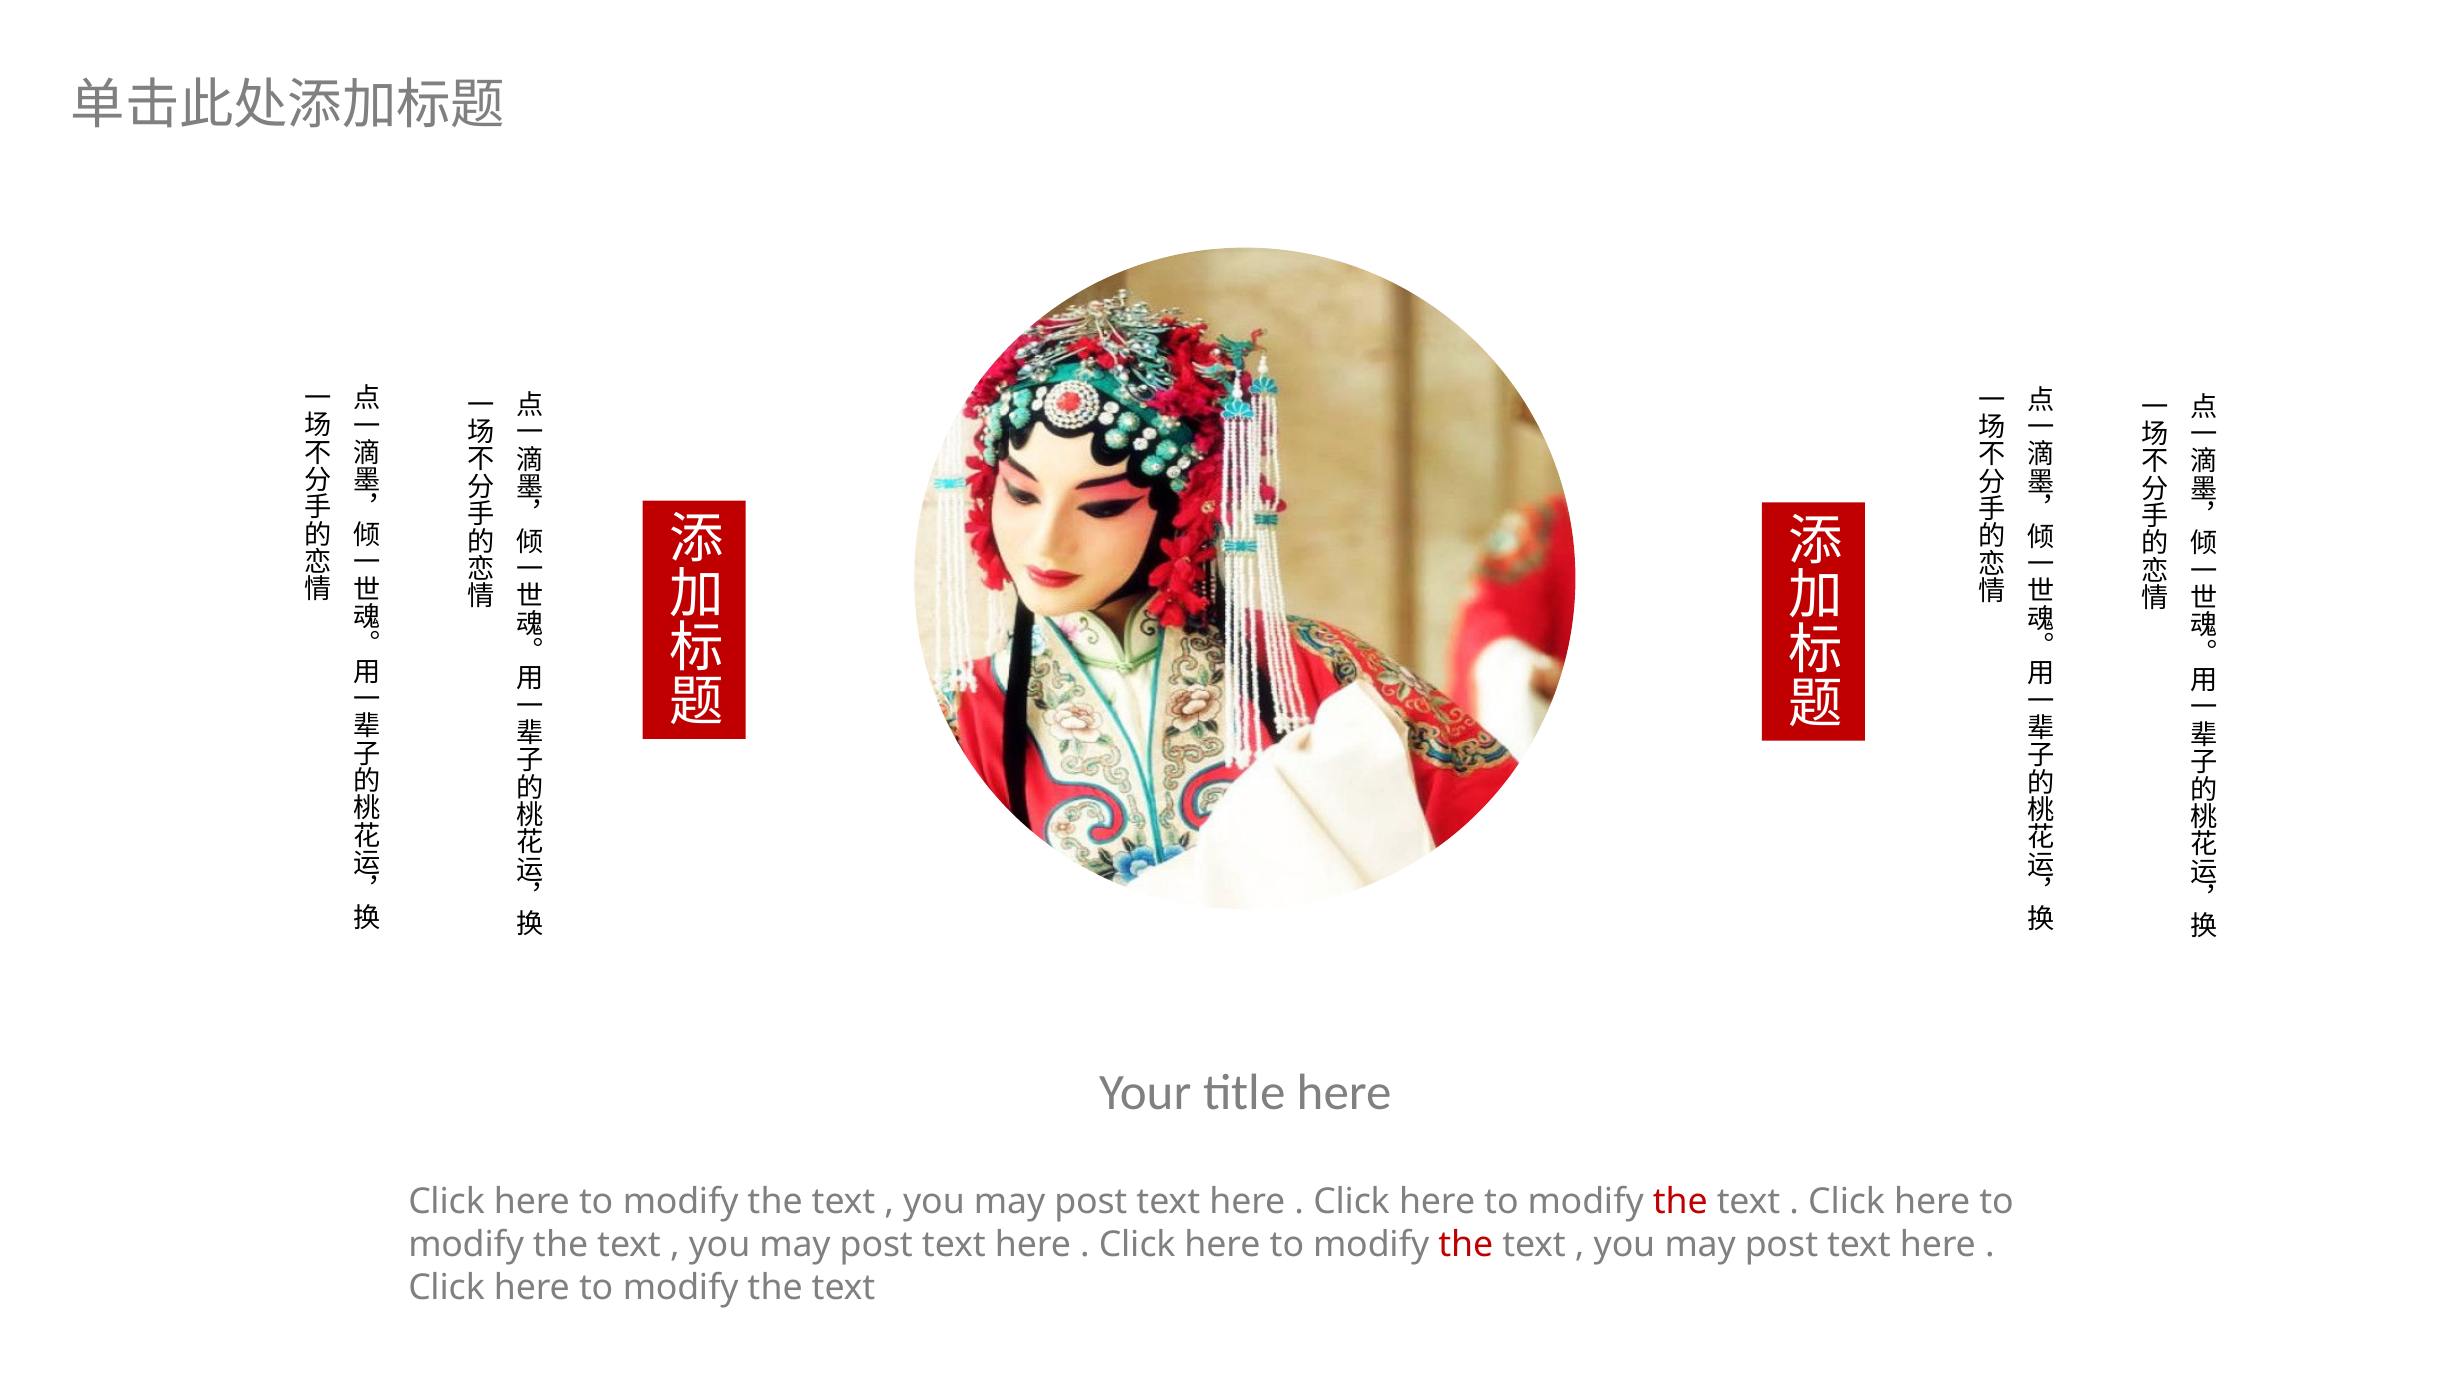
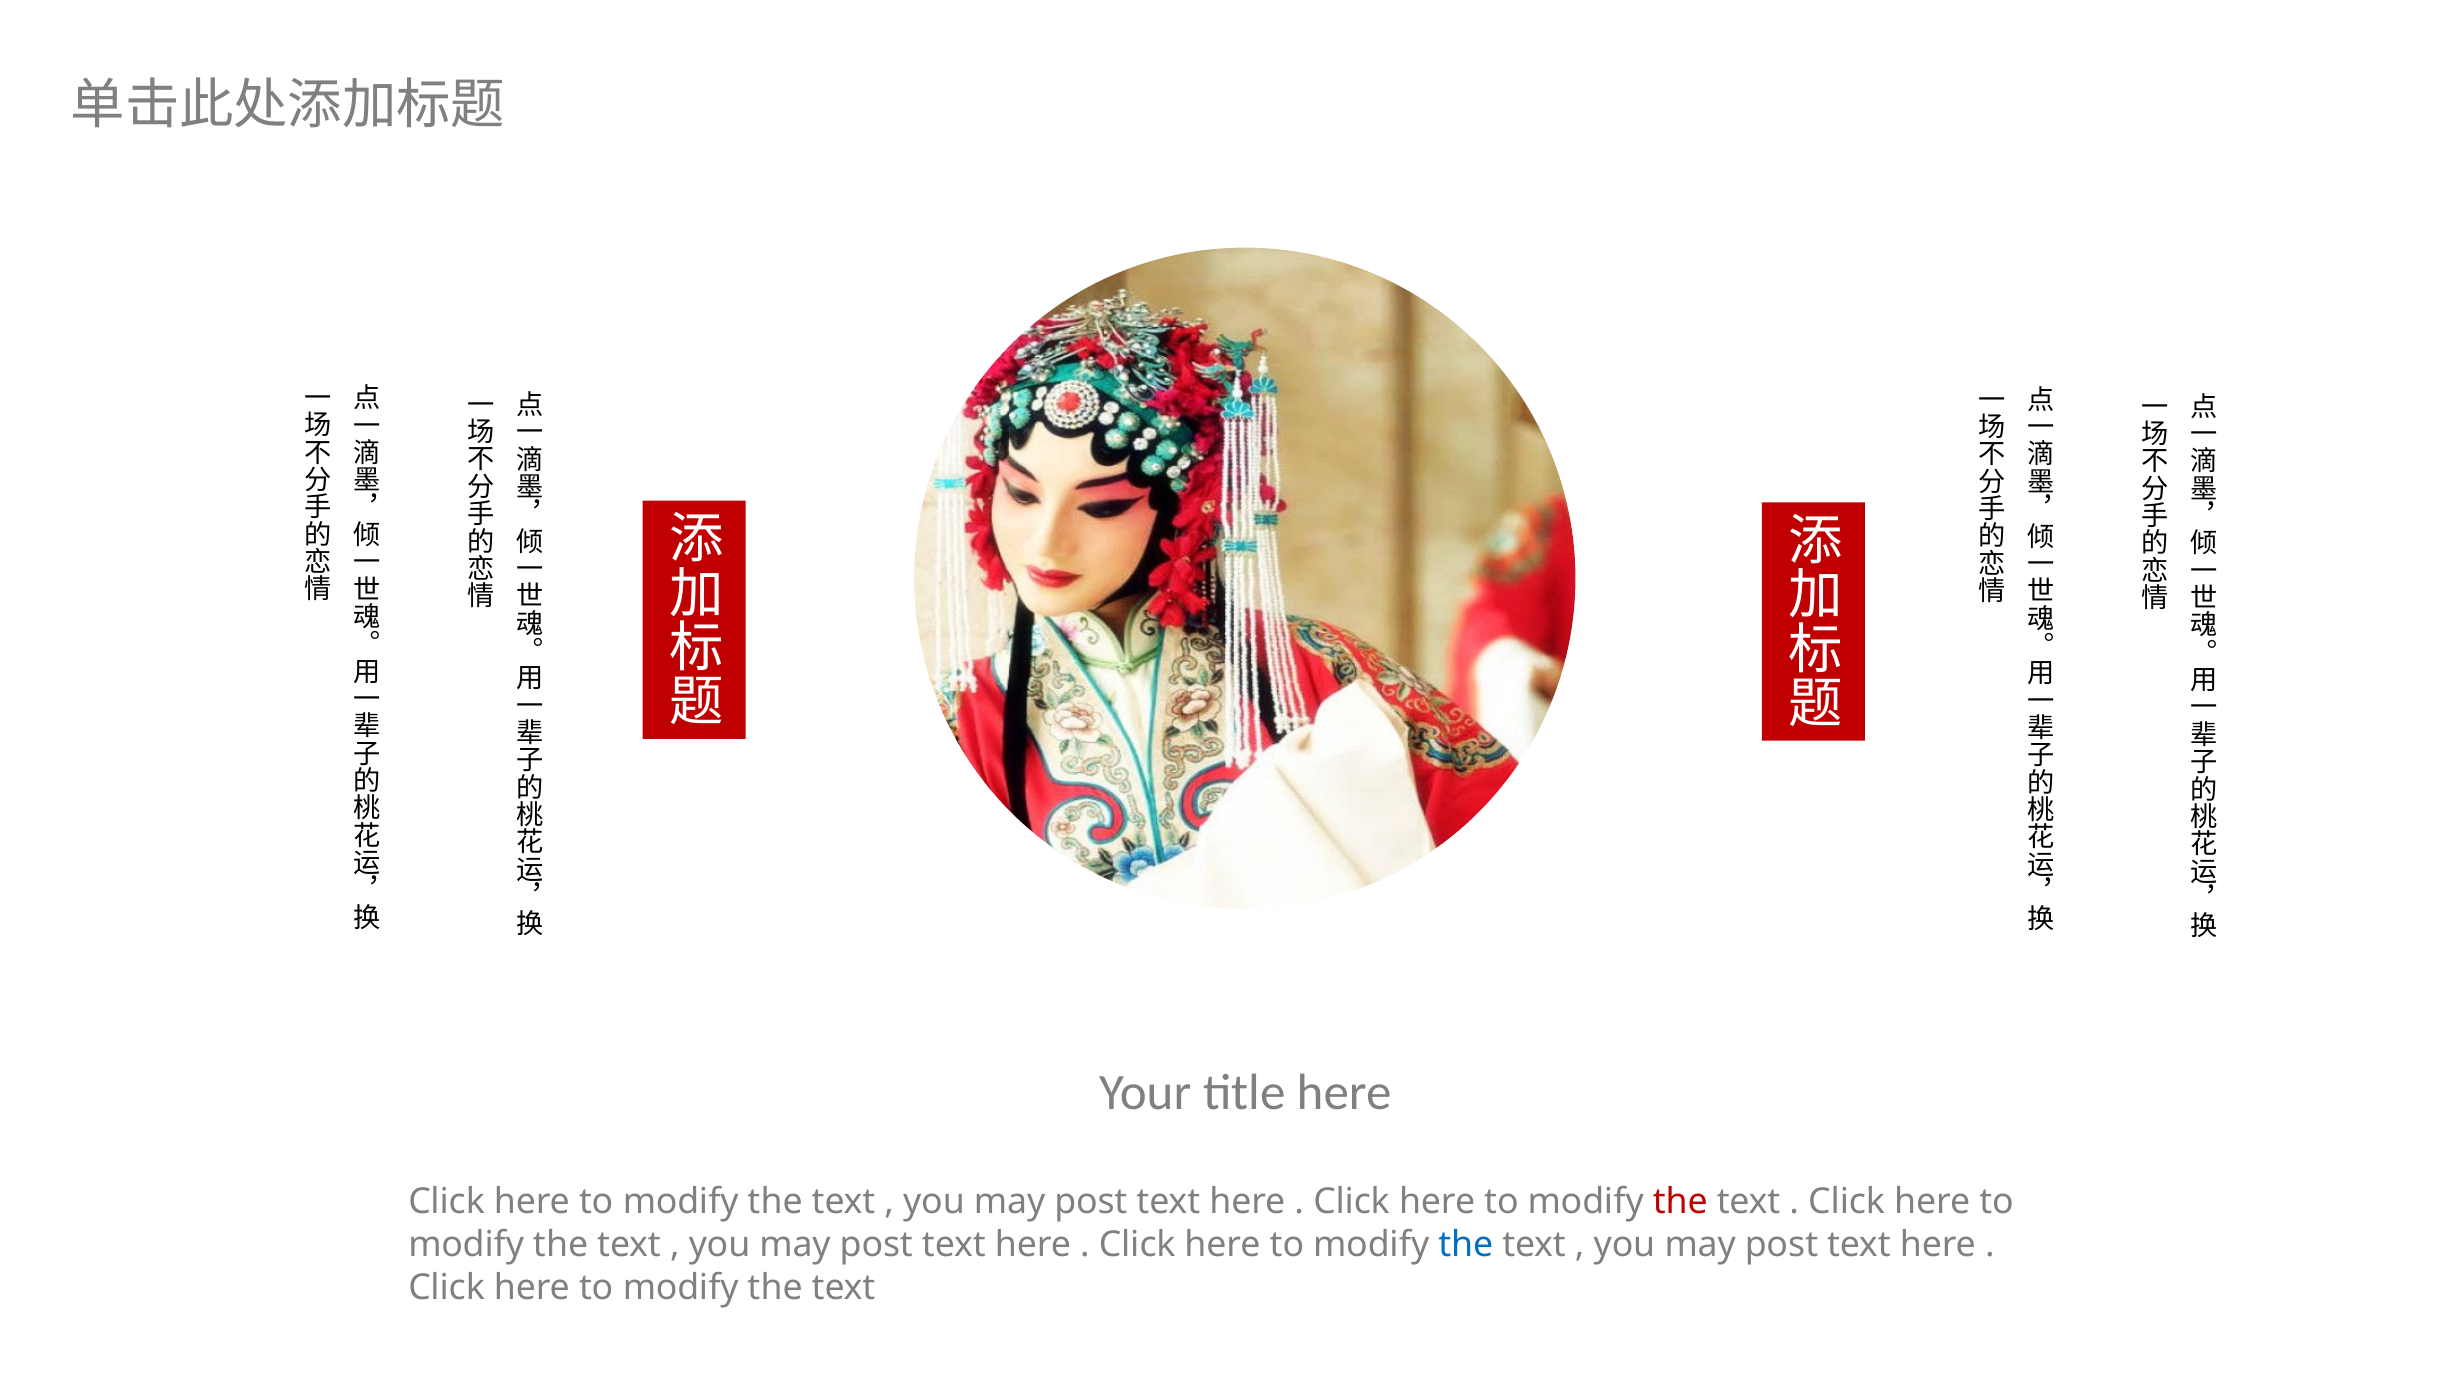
the at (1466, 1245) colour: red -> blue
